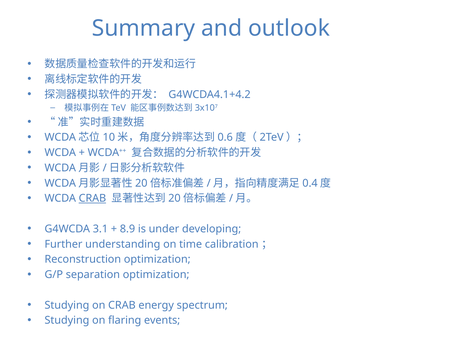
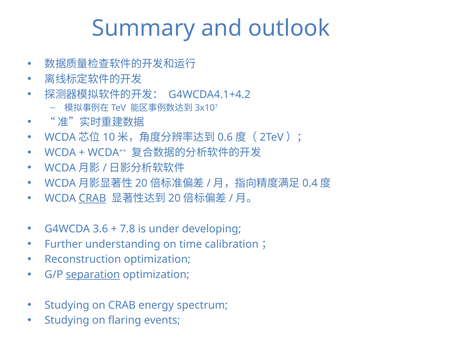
3.1: 3.1 -> 3.6
8.9: 8.9 -> 7.8
separation underline: none -> present
